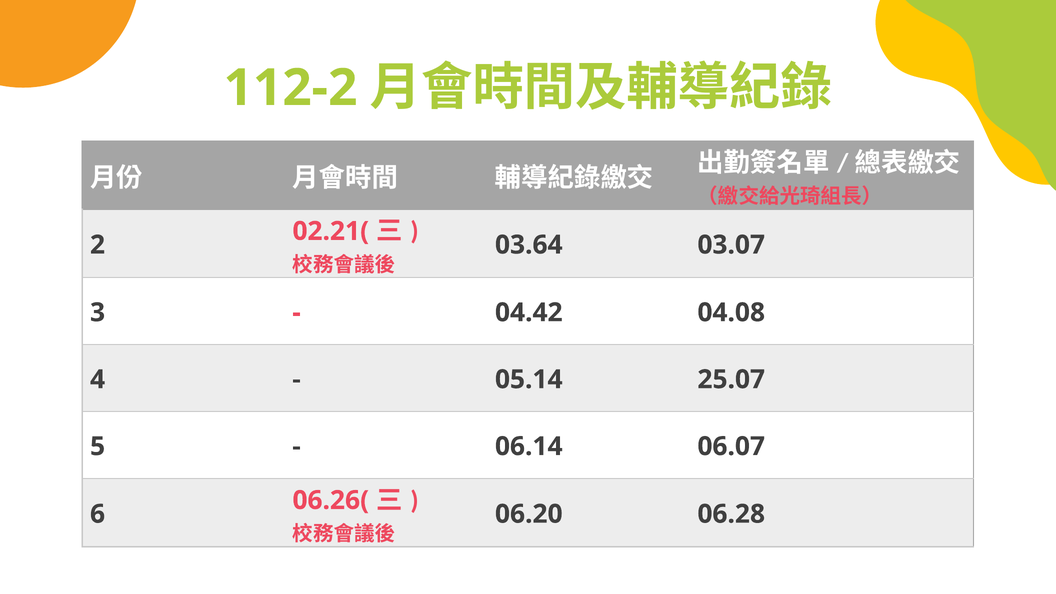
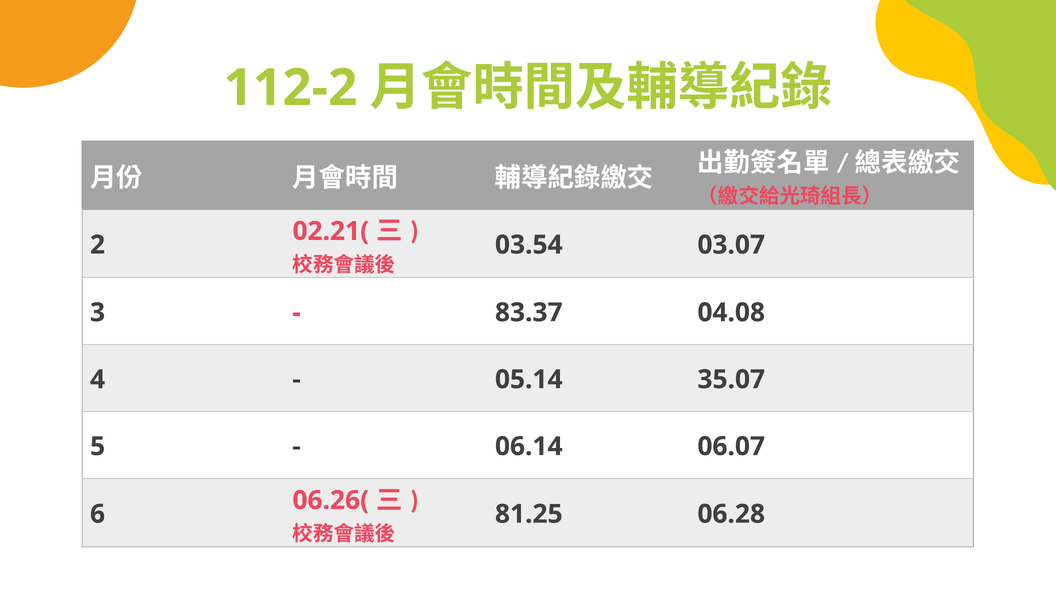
03.64: 03.64 -> 03.54
04.42: 04.42 -> 83.37
25.07: 25.07 -> 35.07
06.20: 06.20 -> 81.25
